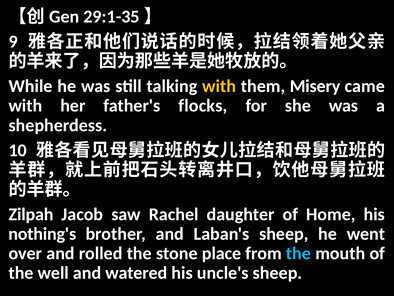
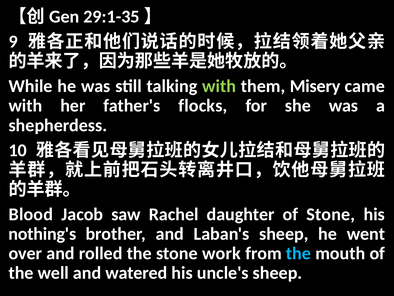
with at (219, 86) colour: yellow -> light green
Zilpah: Zilpah -> Blood
of Home: Home -> Stone
place: place -> work
